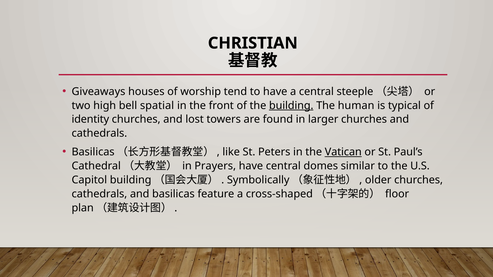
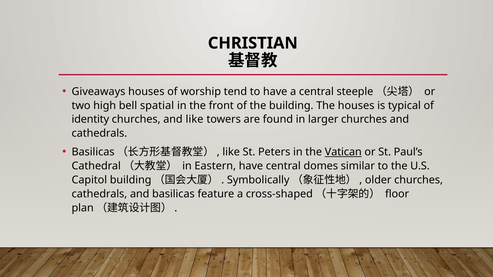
building at (291, 106) underline: present -> none
The human: human -> houses
and lost: lost -> like
Prayers: Prayers -> Eastern
